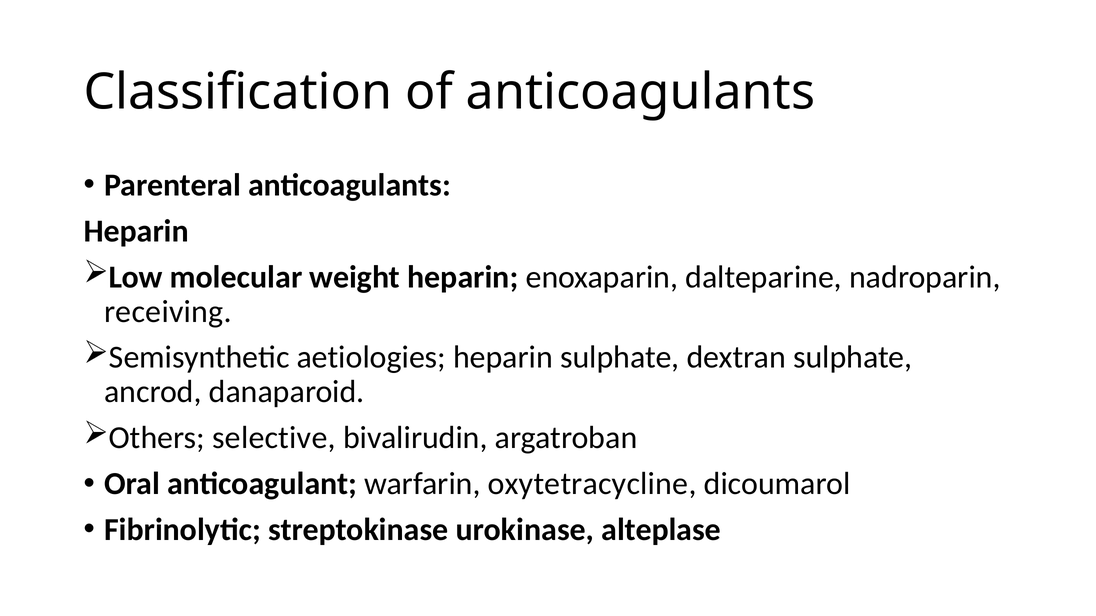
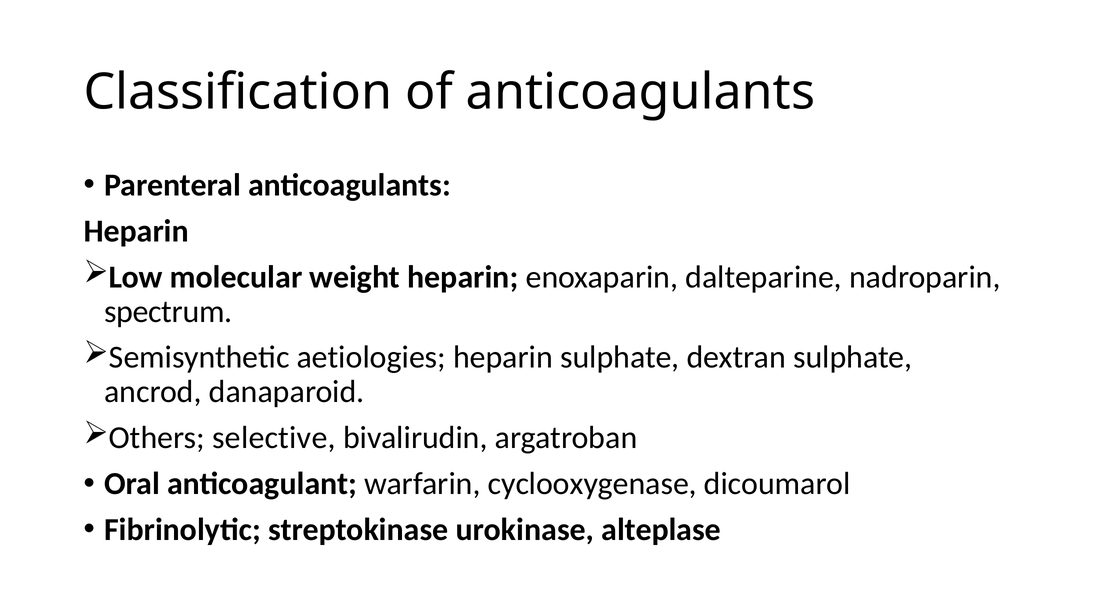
receiving: receiving -> spectrum
oxytetracycline: oxytetracycline -> cyclooxygenase
